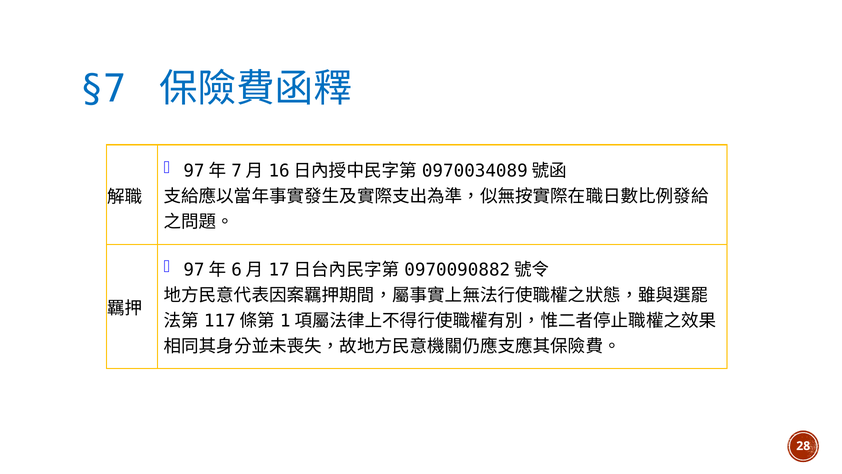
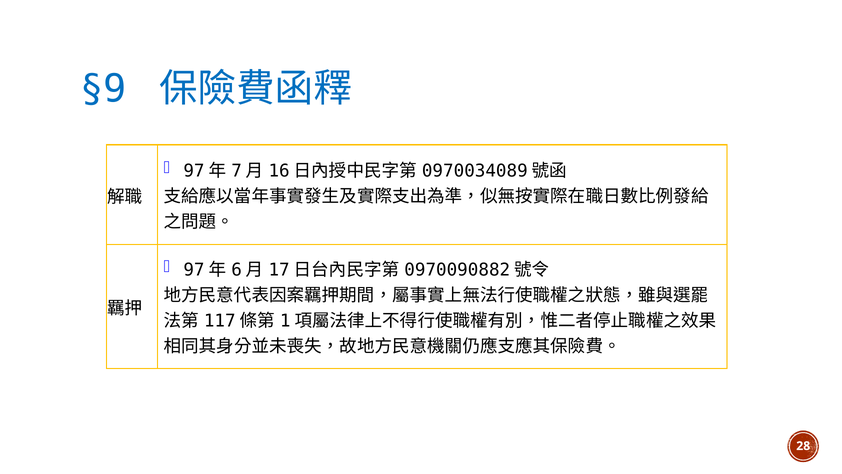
§7: §7 -> §9
